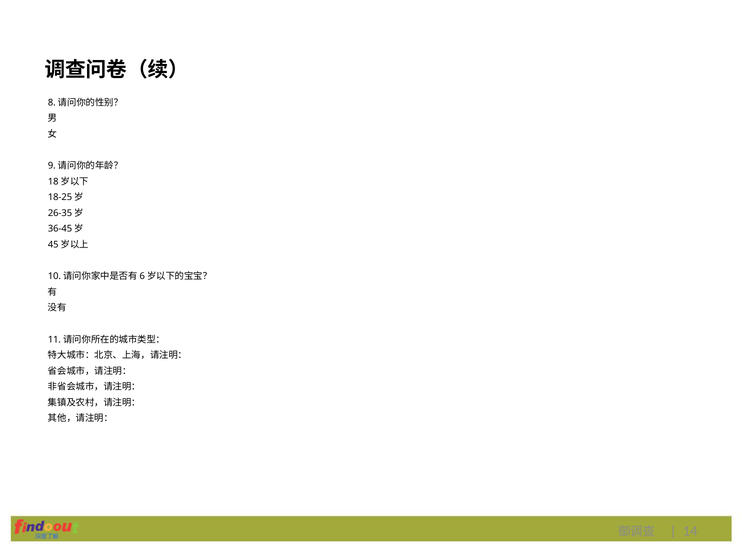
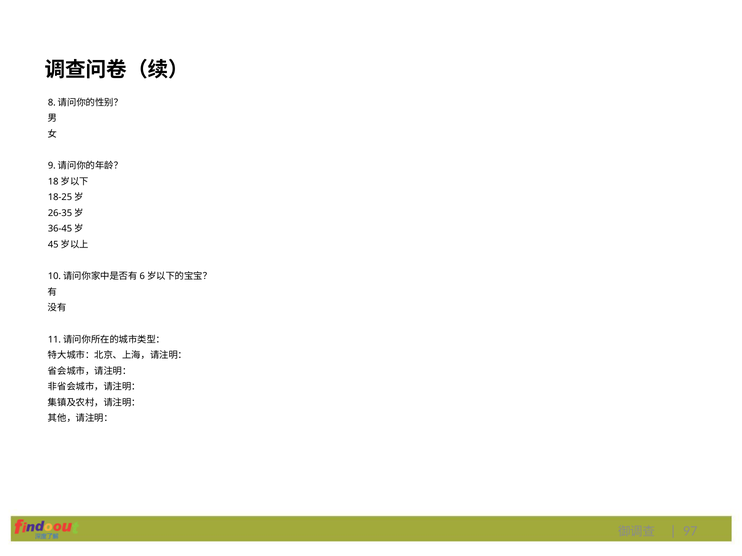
14: 14 -> 97
